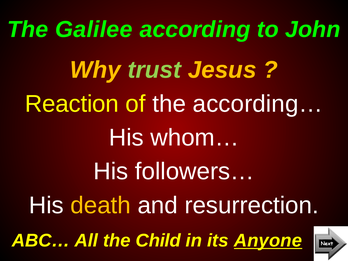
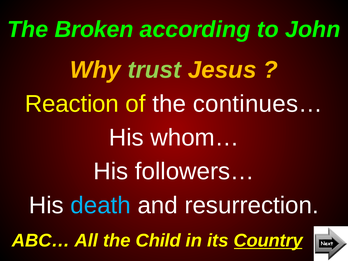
Galilee: Galilee -> Broken
according…: according… -> continues…
death colour: yellow -> light blue
Anyone: Anyone -> Country
